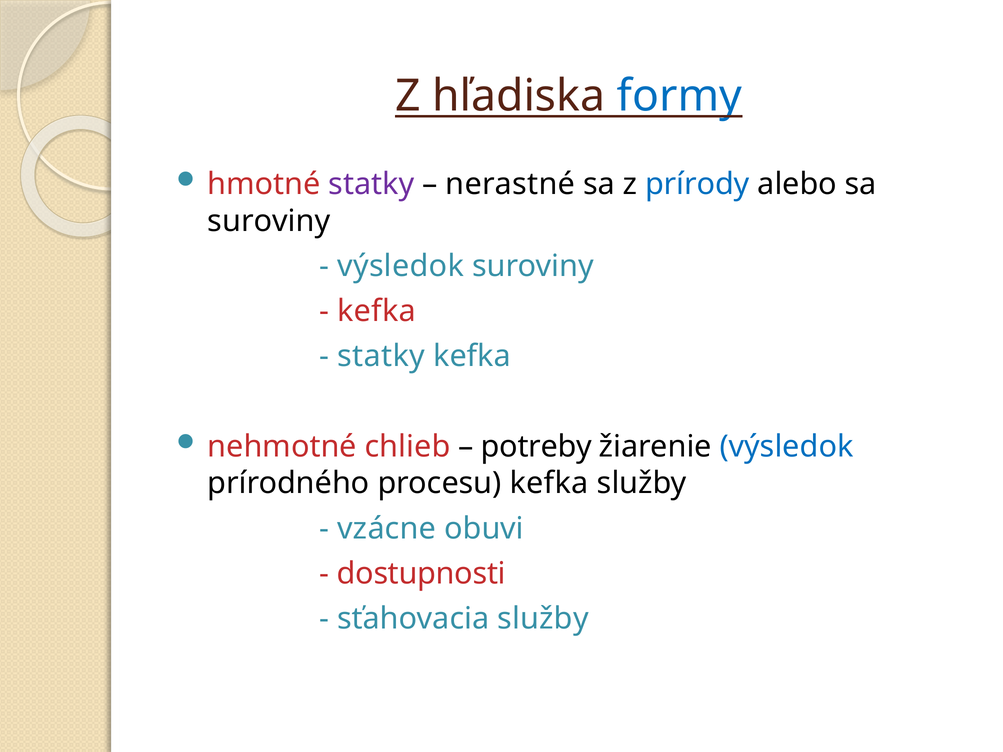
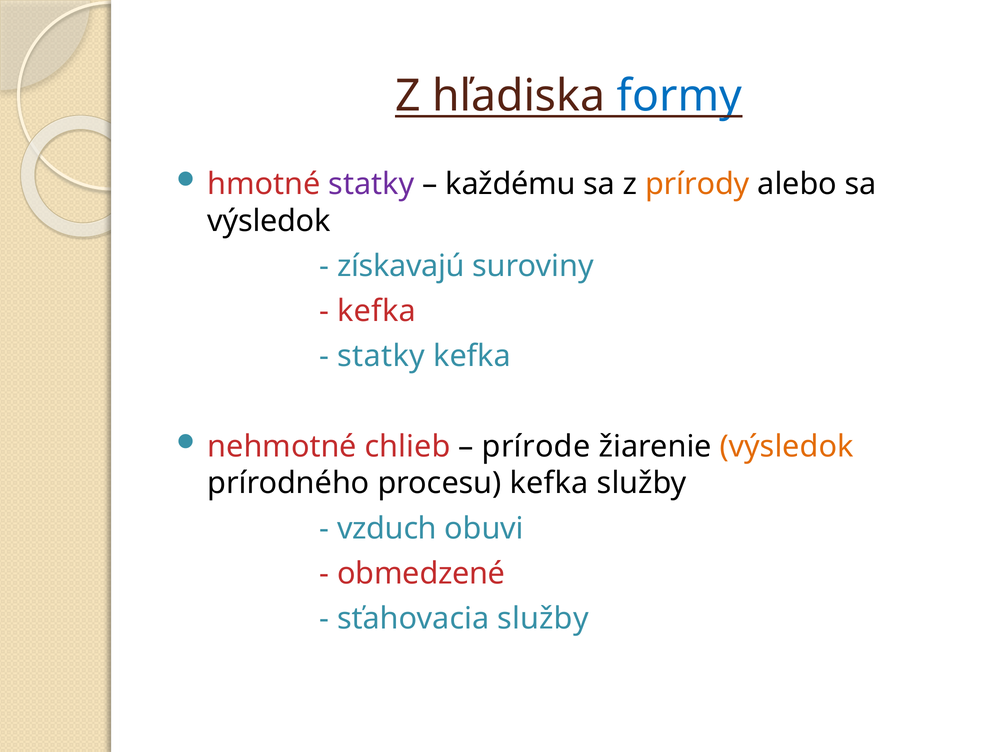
nerastné: nerastné -> každému
prírody colour: blue -> orange
suroviny at (269, 221): suroviny -> výsledok
výsledok at (401, 266): výsledok -> získavajú
potreby: potreby -> prírode
výsledok at (787, 447) colour: blue -> orange
vzácne: vzácne -> vzduch
dostupnosti: dostupnosti -> obmedzené
